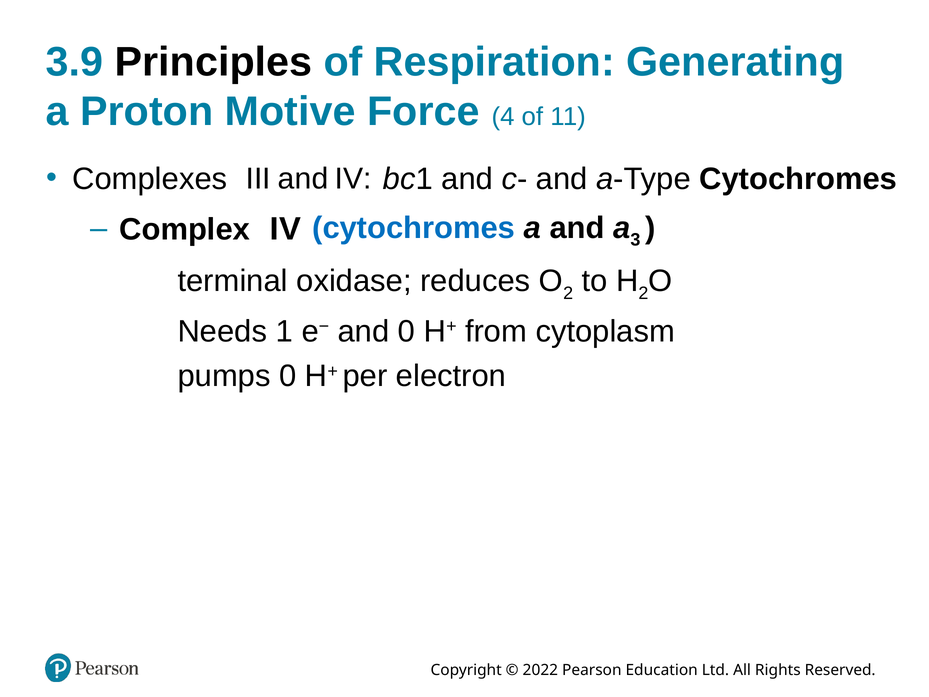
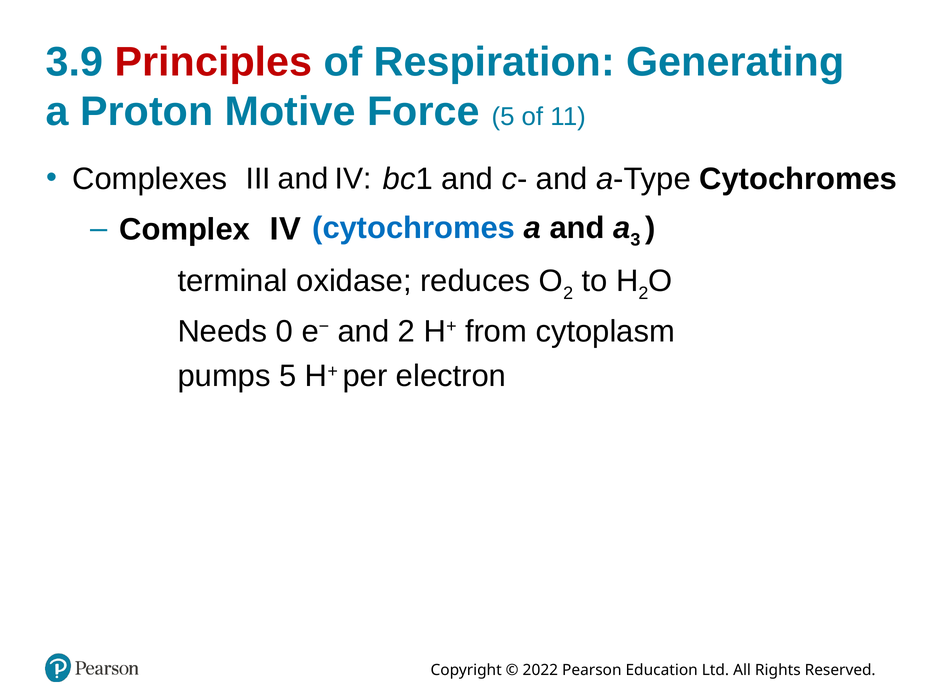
Principles colour: black -> red
Force 4: 4 -> 5
1: 1 -> 0
and 0: 0 -> 2
pumps 0: 0 -> 5
